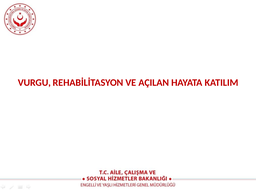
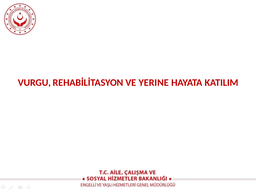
AÇILAN: AÇILAN -> YERINE
